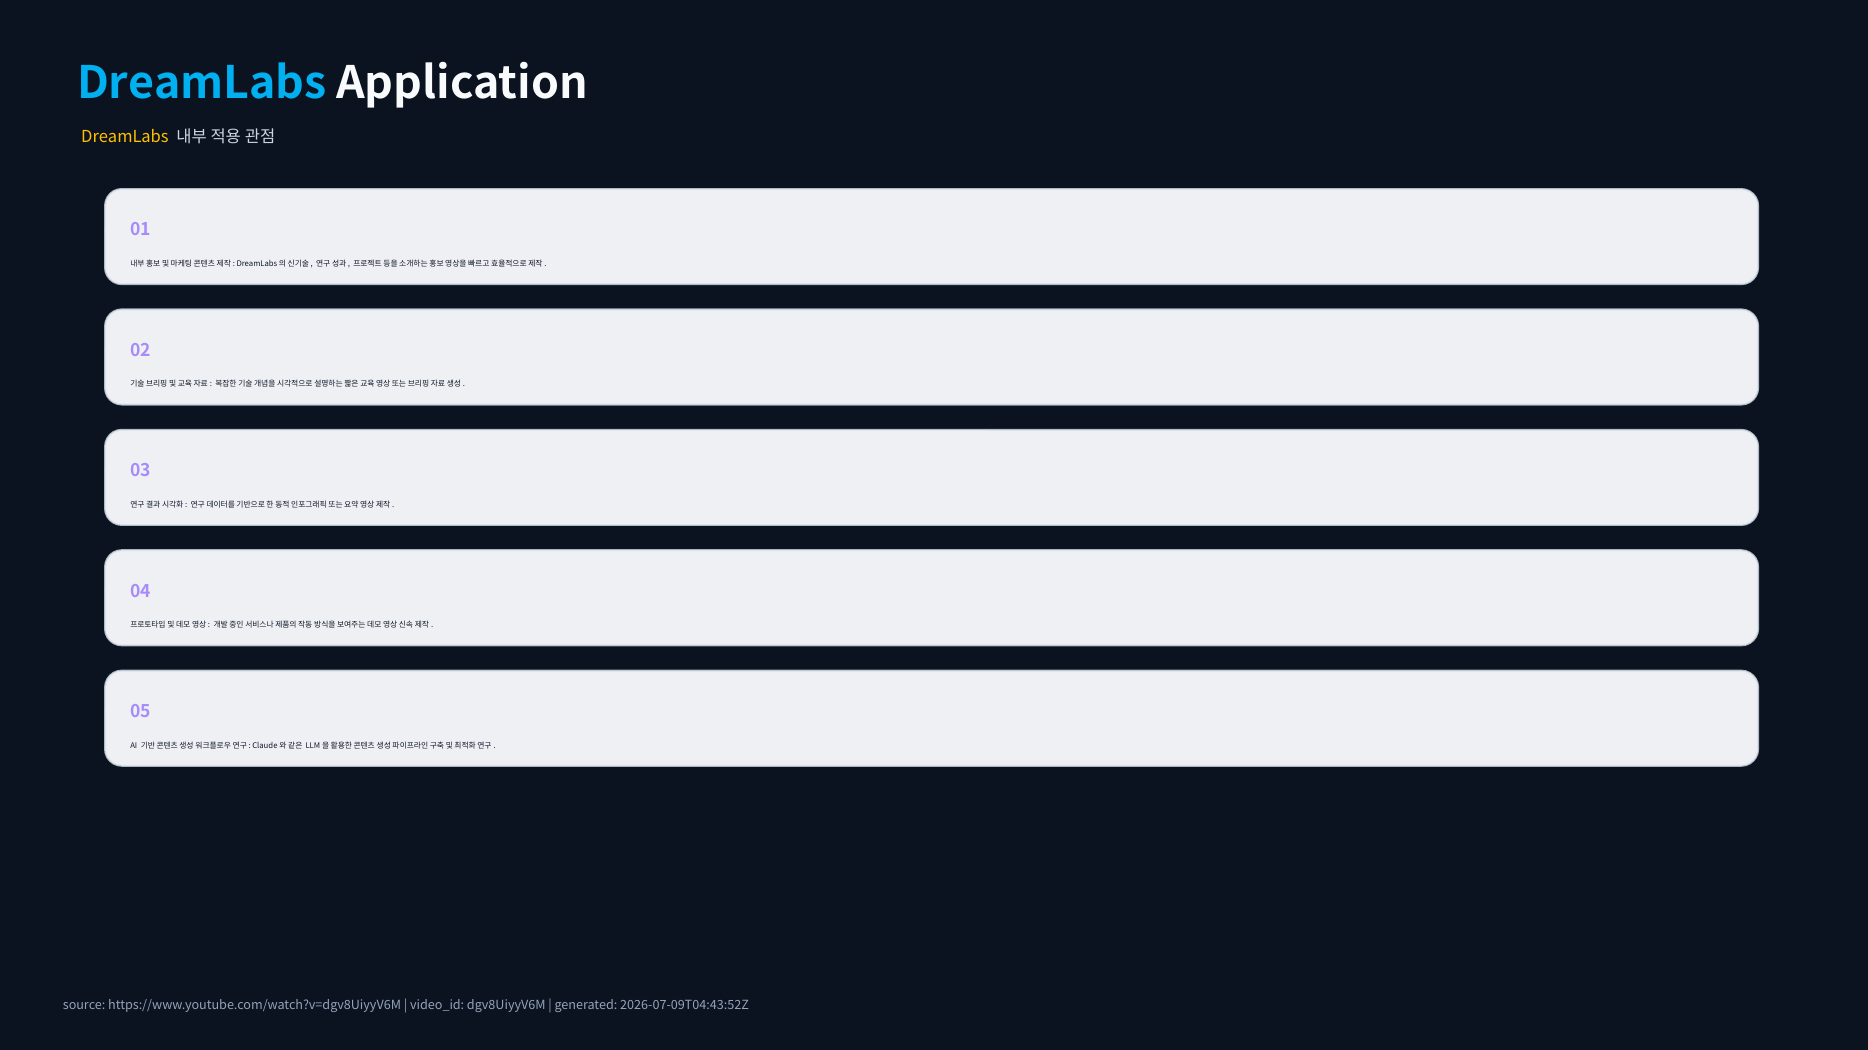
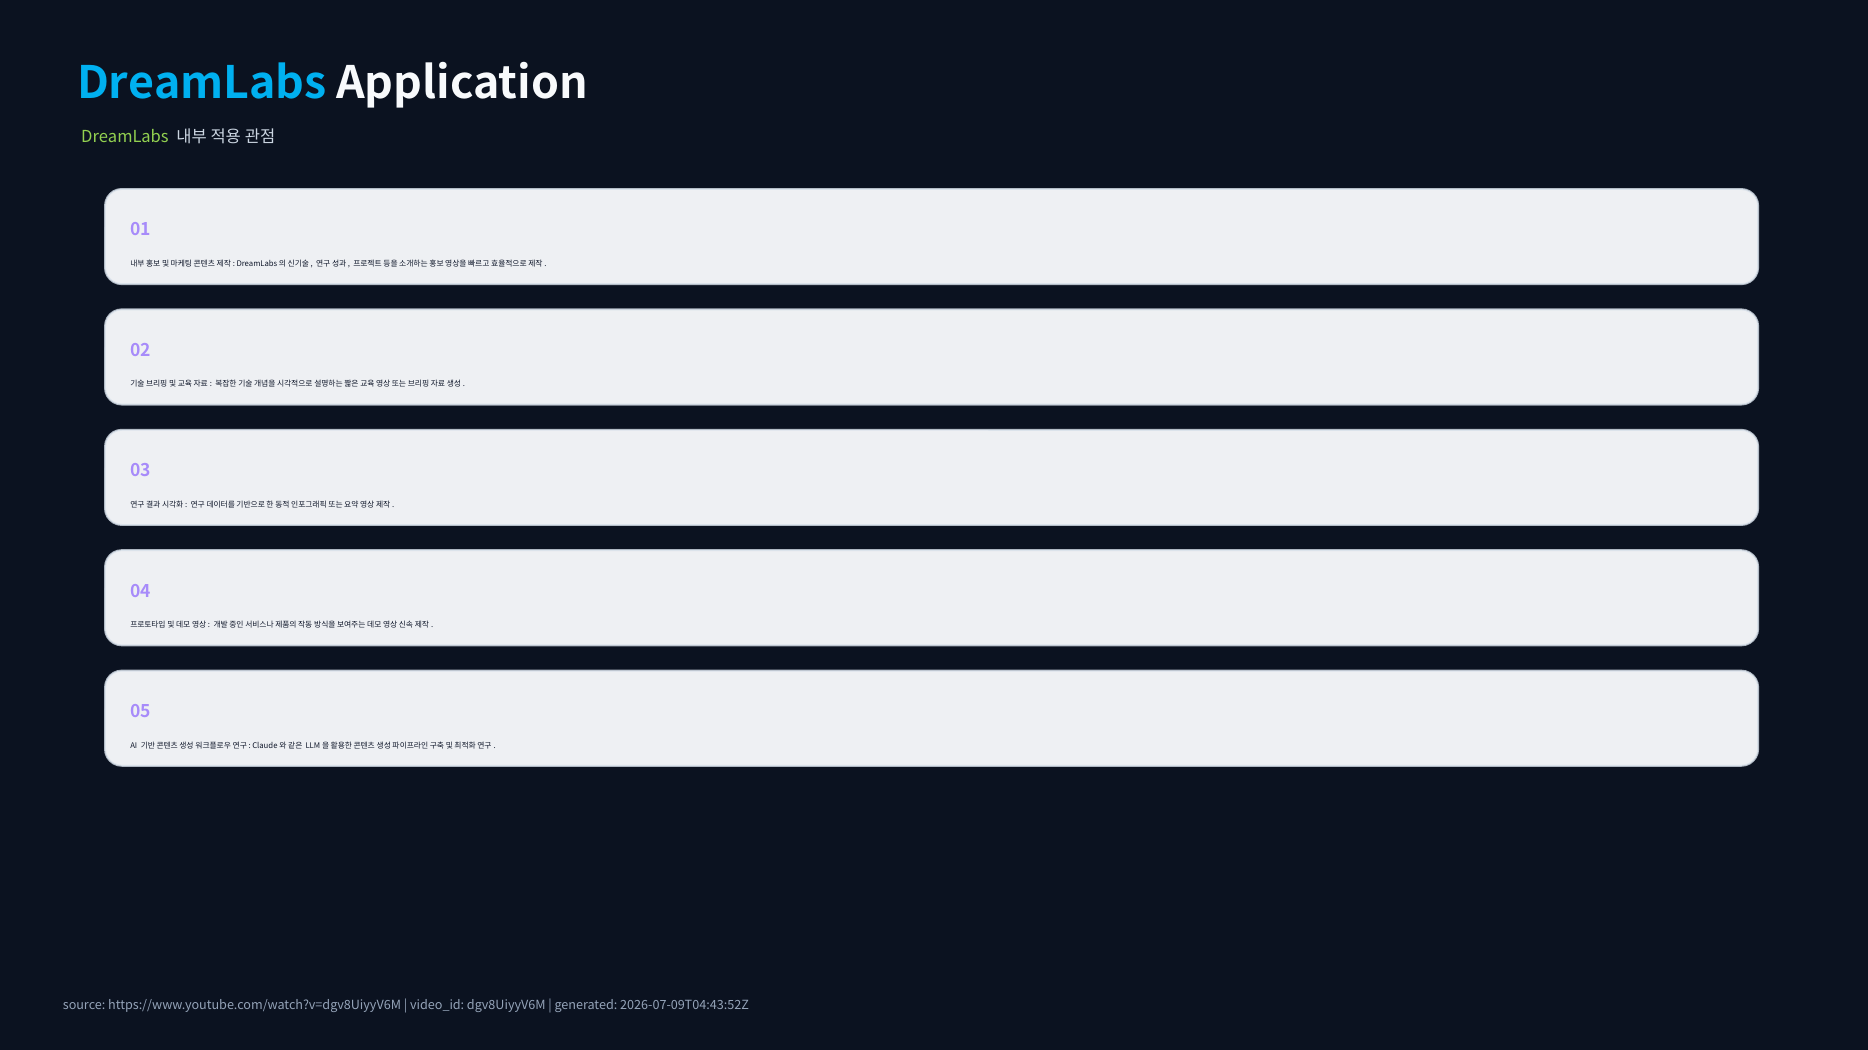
DreamLabs at (125, 137) colour: yellow -> light green
